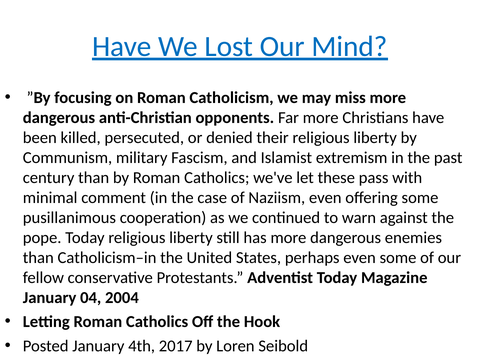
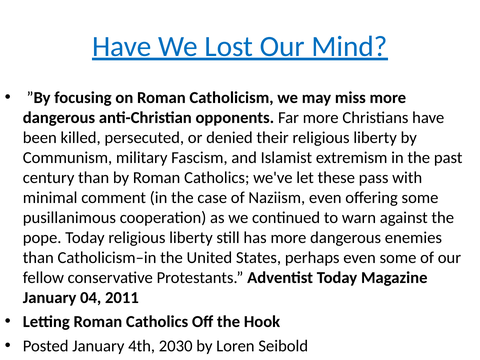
2004: 2004 -> 2011
2017: 2017 -> 2030
